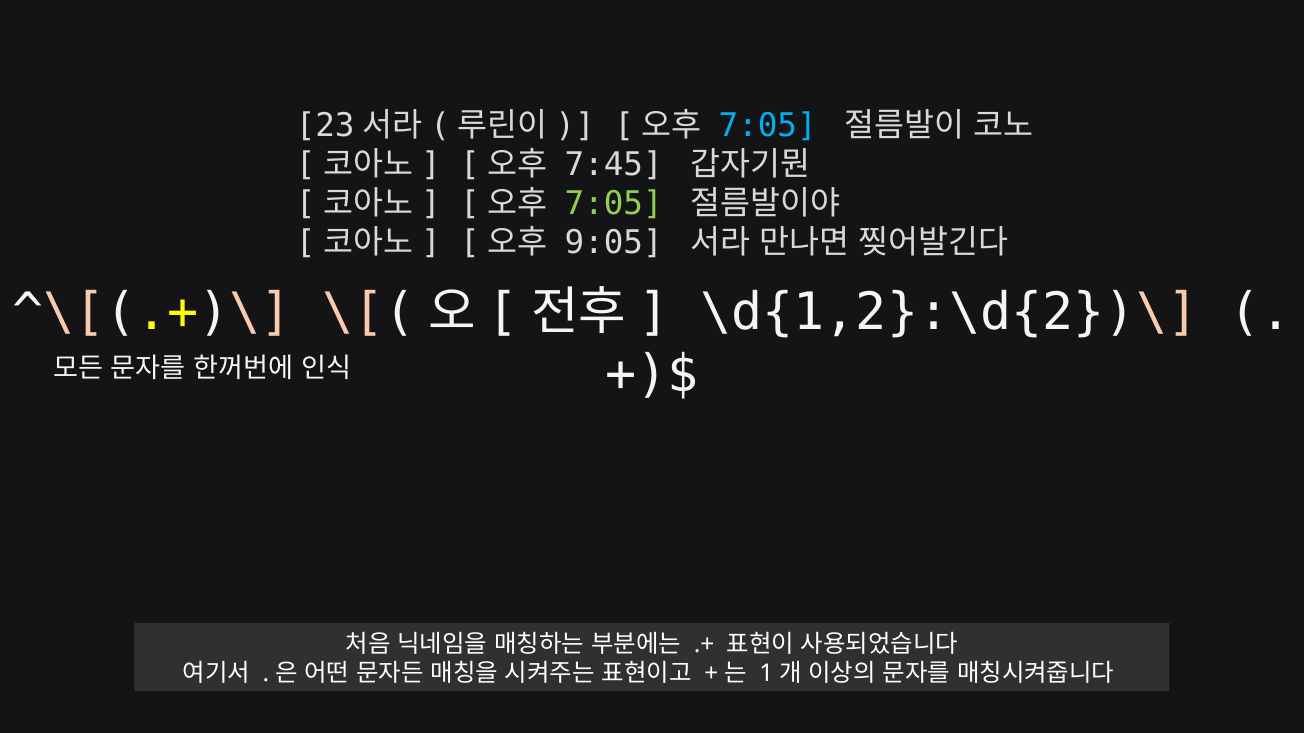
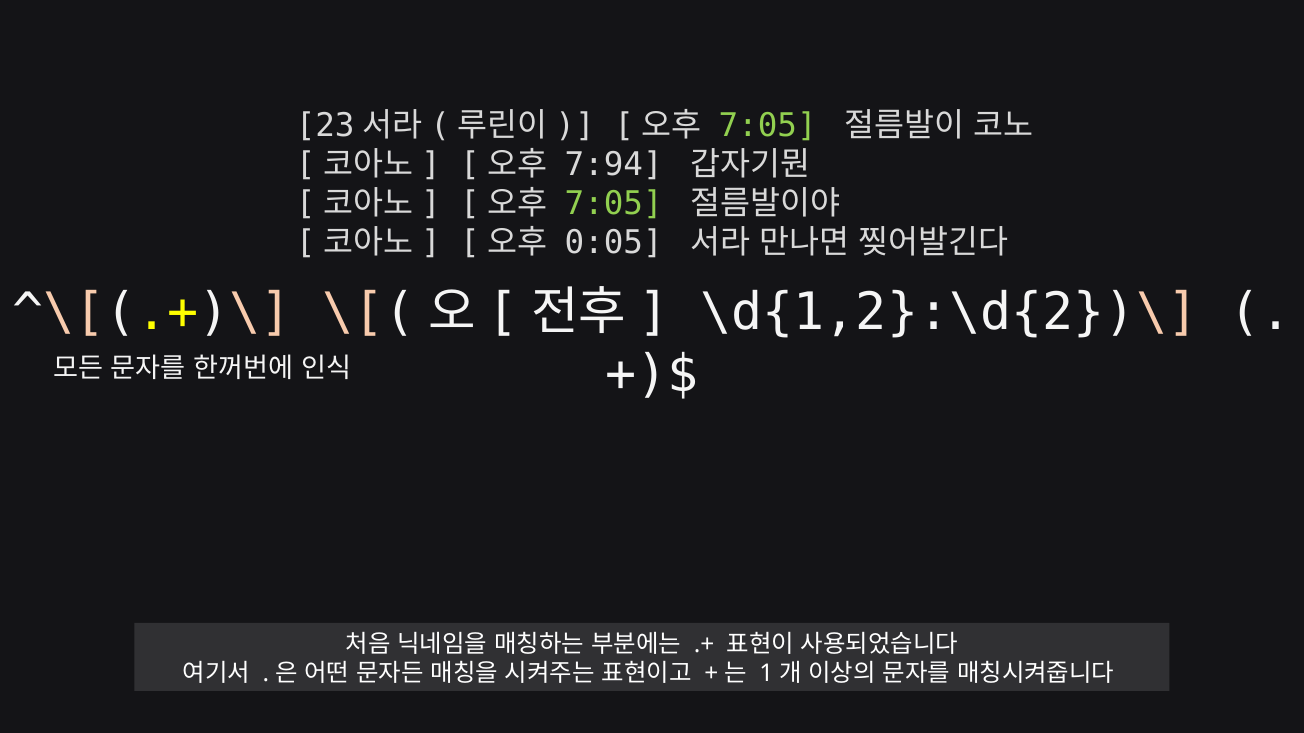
7:05 at (768, 125) colour: light blue -> light green
7:45: 7:45 -> 7:94
9:05: 9:05 -> 0:05
